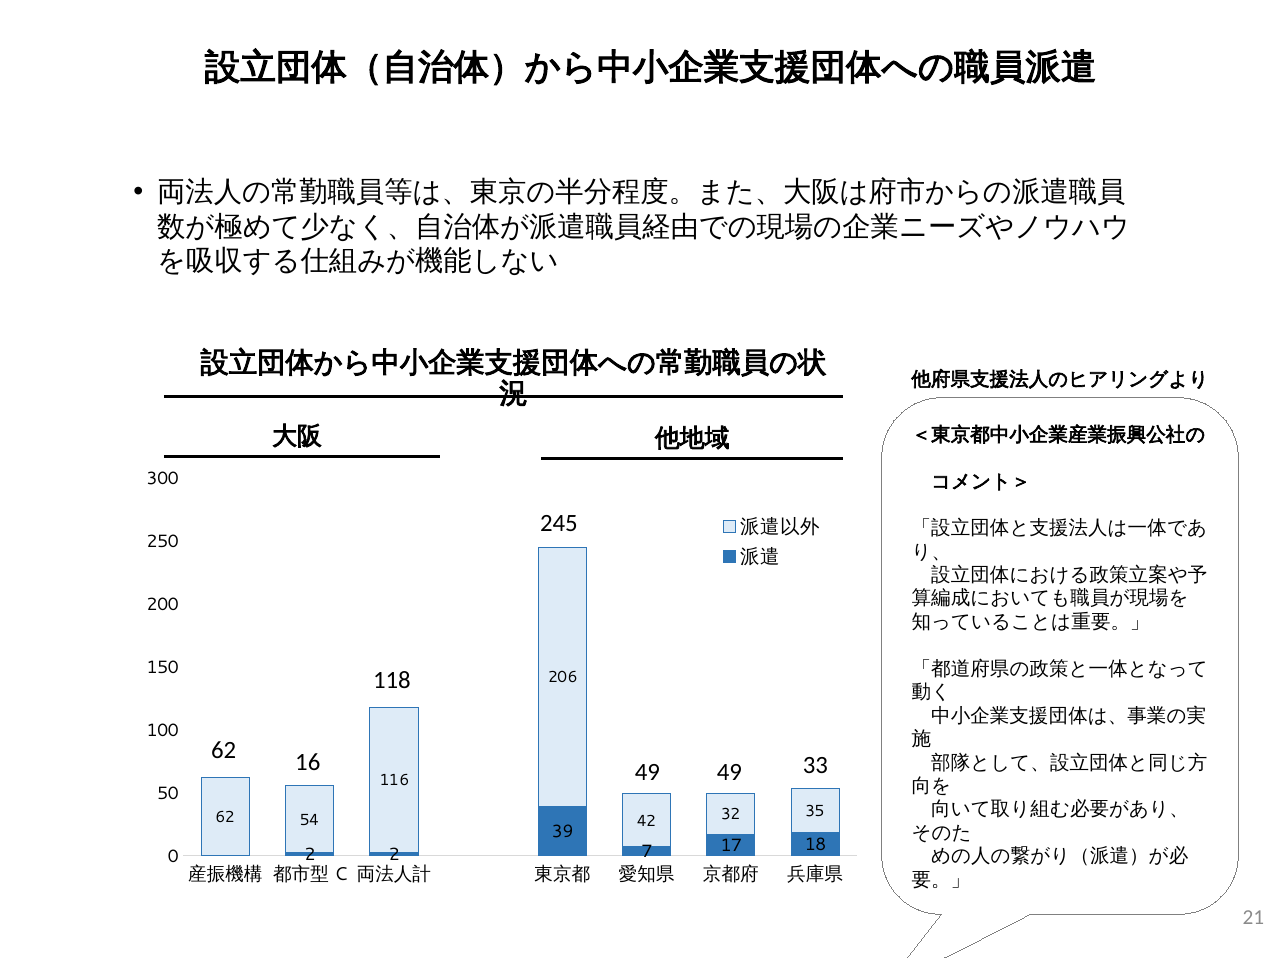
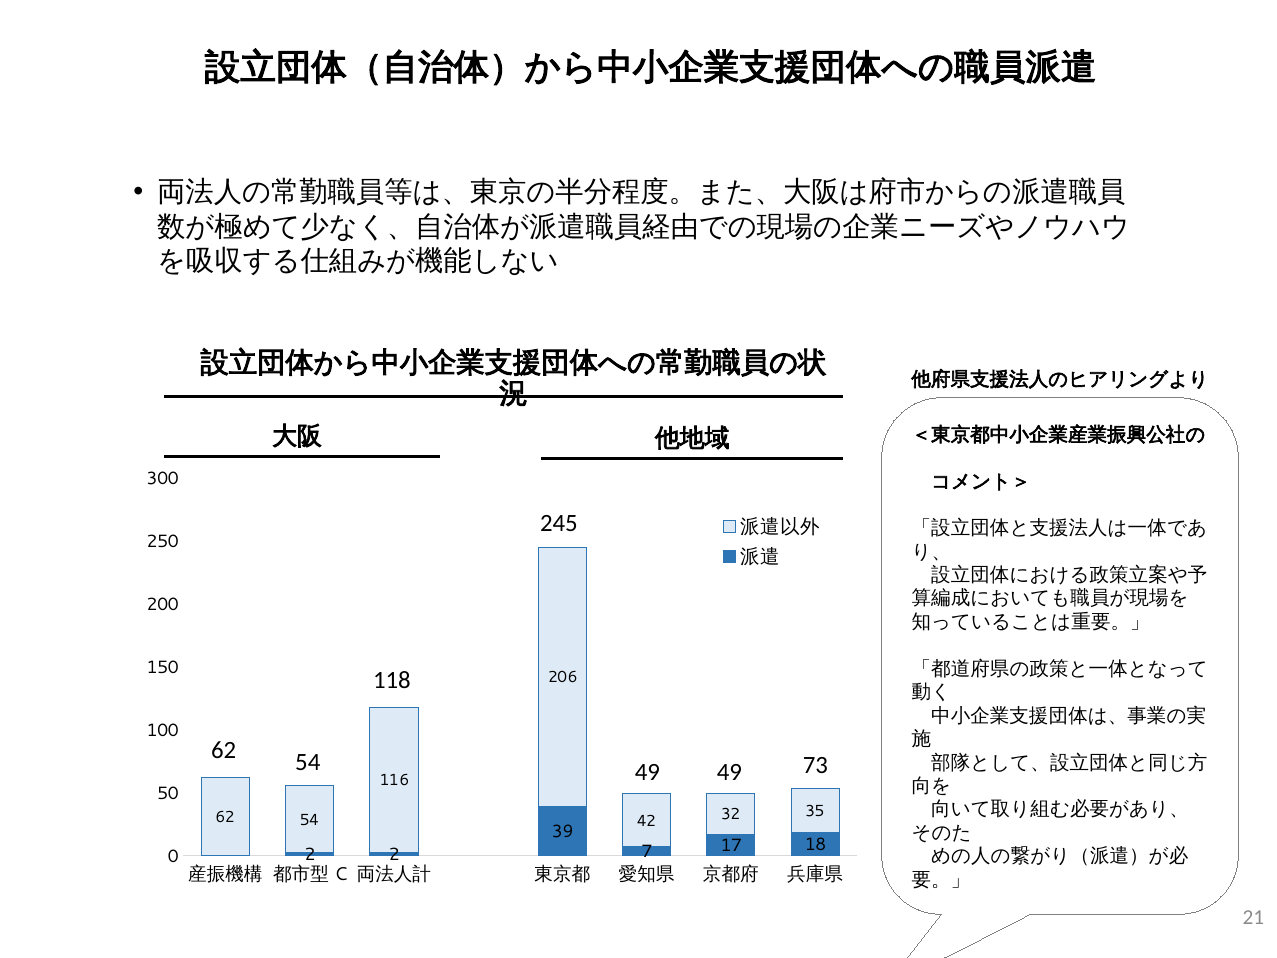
16 at (308, 762): 16 -> 54
33: 33 -> 73
